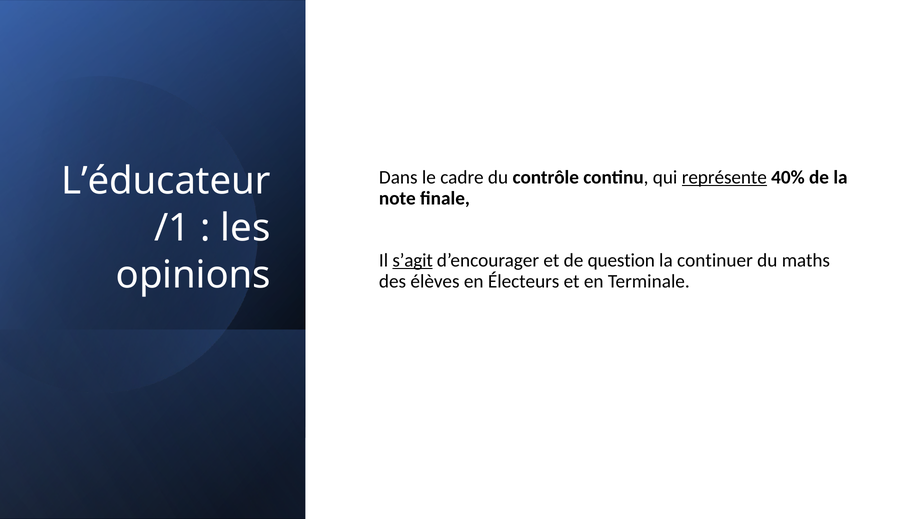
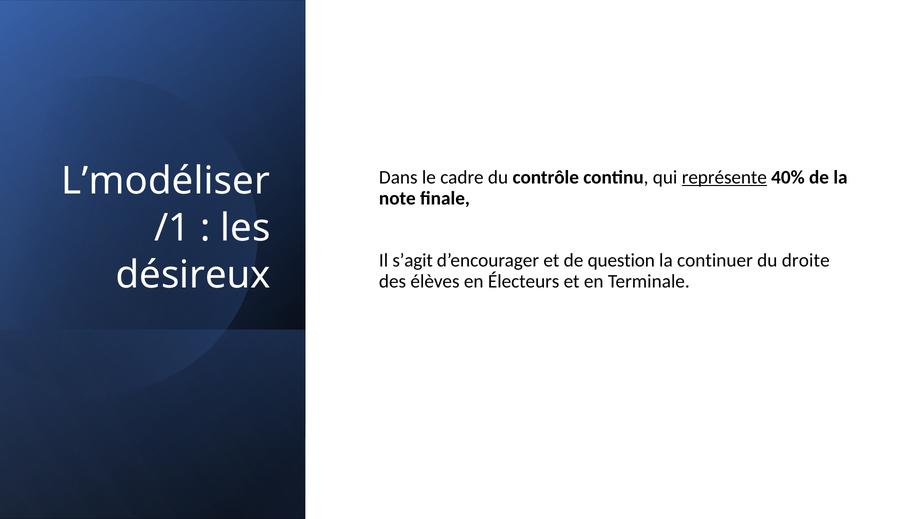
L’éducateur: L’éducateur -> L’modéliser
s’agit underline: present -> none
maths: maths -> droite
opinions: opinions -> désireux
